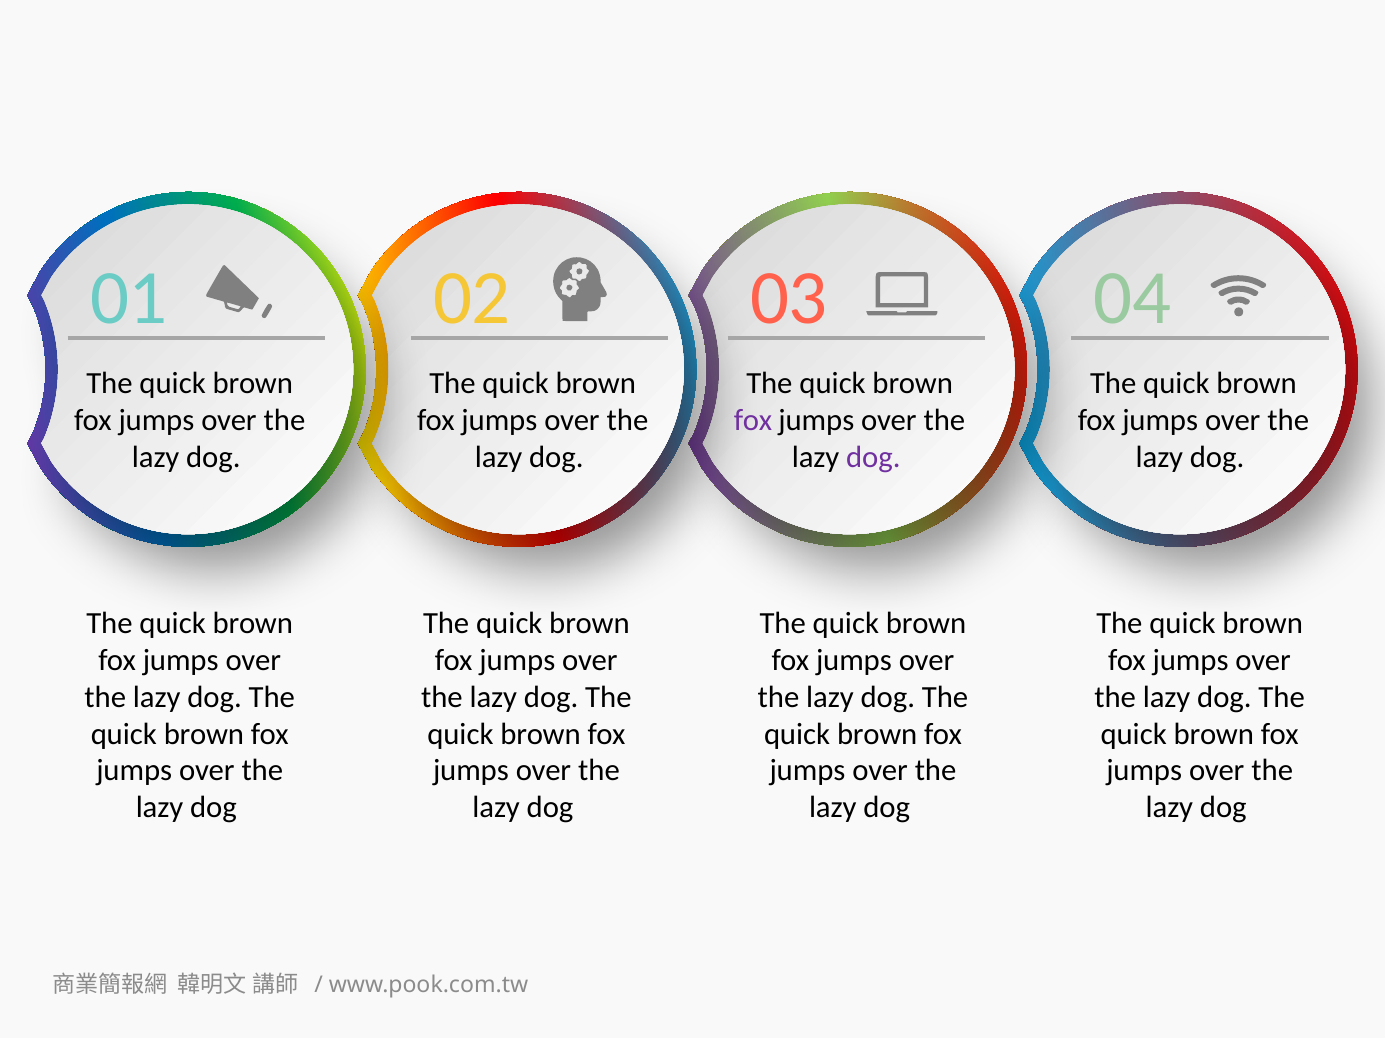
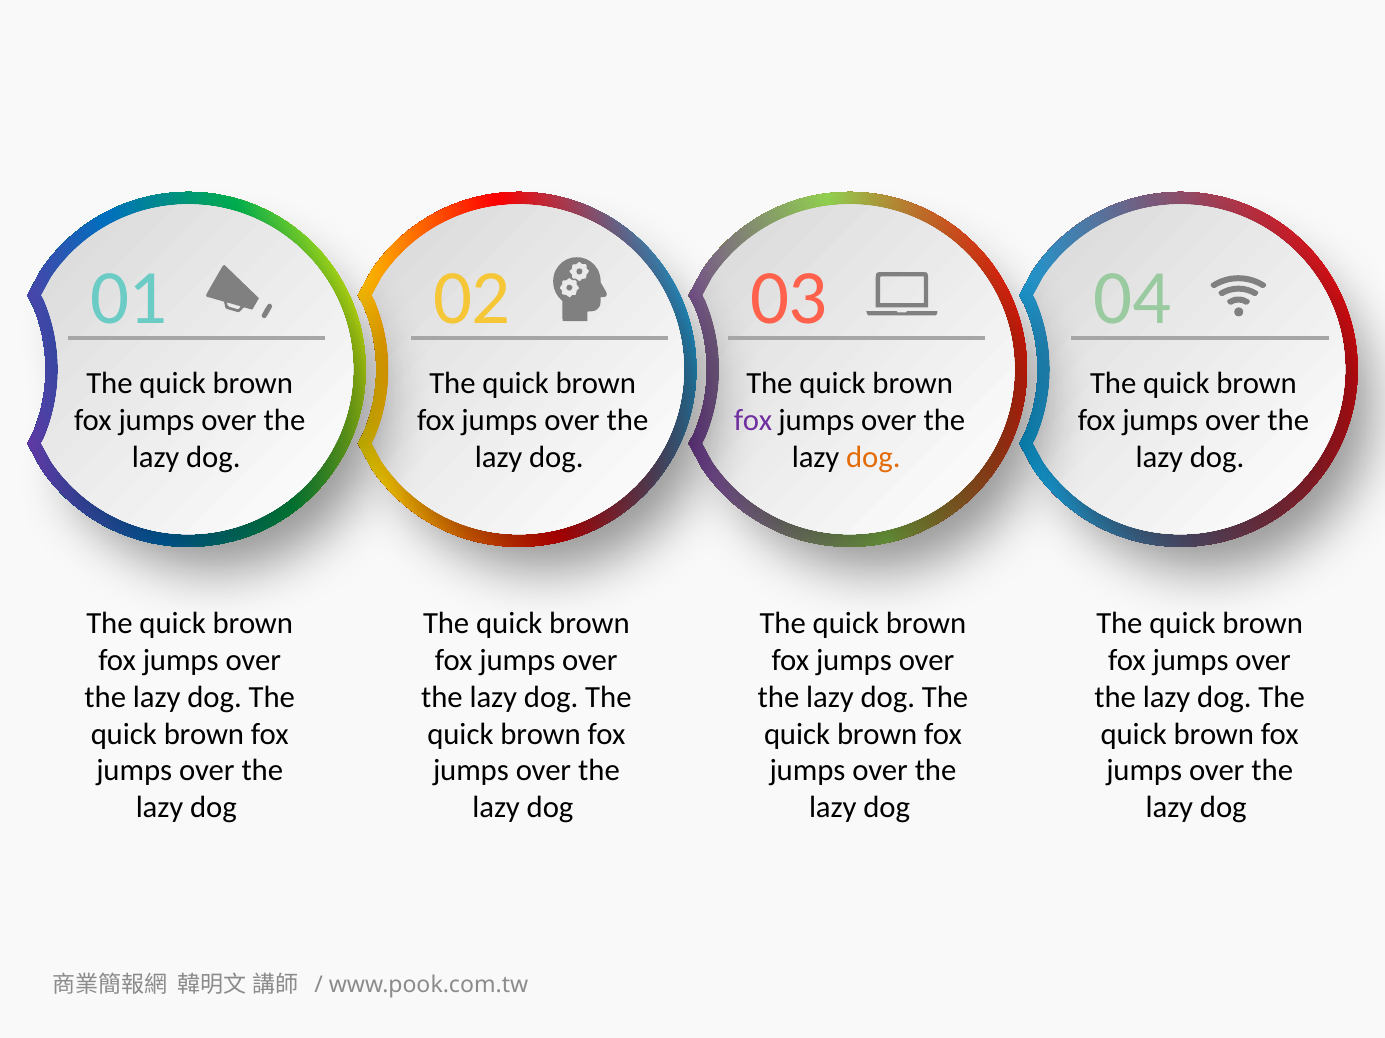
dog at (873, 458) colour: purple -> orange
